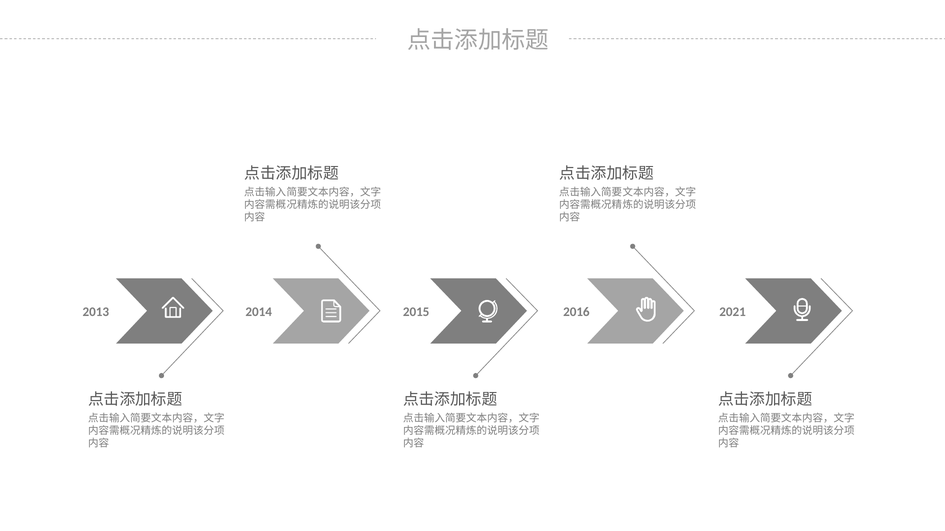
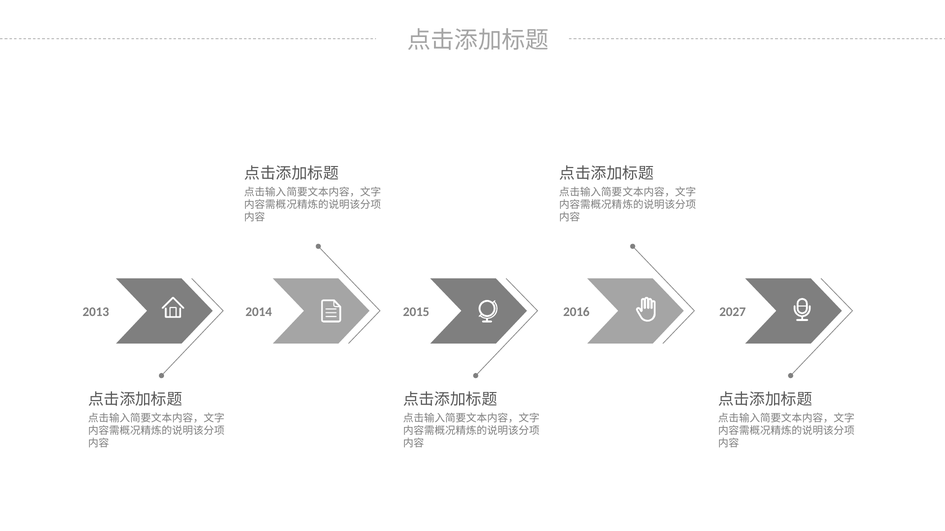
2021: 2021 -> 2027
